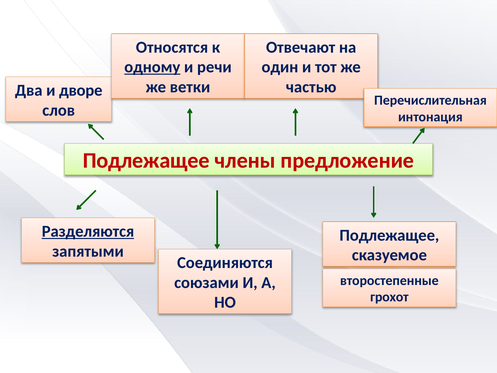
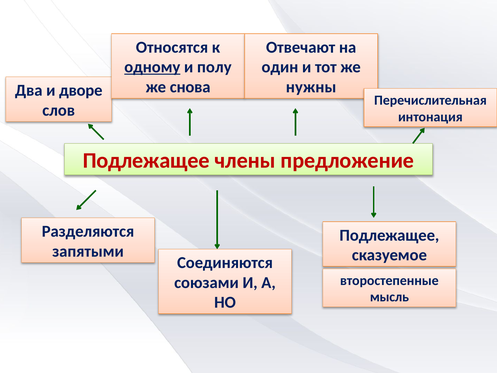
речи: речи -> полу
ветки: ветки -> снова
частью: частью -> нужны
Разделяются underline: present -> none
грохот: грохот -> мысль
